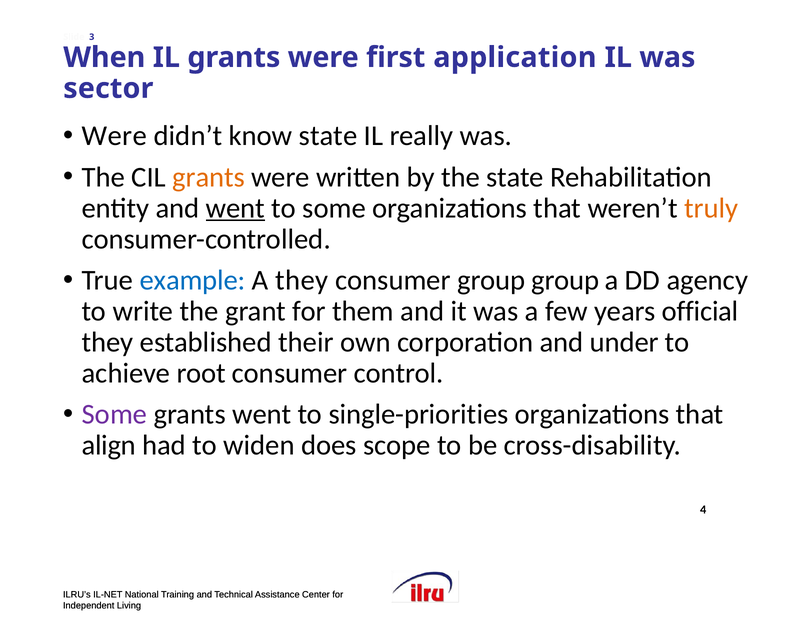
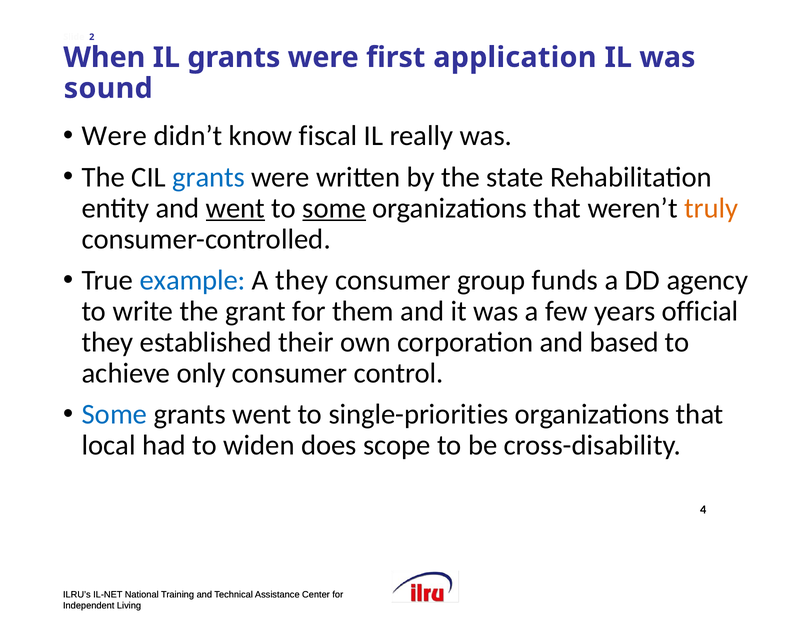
3: 3 -> 2
sector: sector -> sound
know state: state -> fiscal
grants at (209, 177) colour: orange -> blue
some at (334, 208) underline: none -> present
group group: group -> funds
under: under -> based
root: root -> only
Some at (114, 415) colour: purple -> blue
align: align -> local
